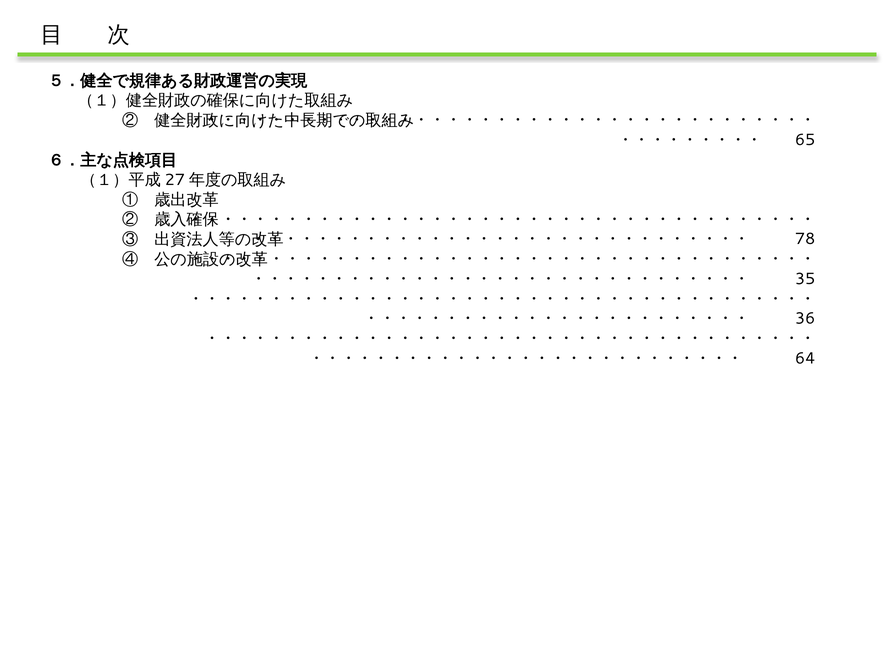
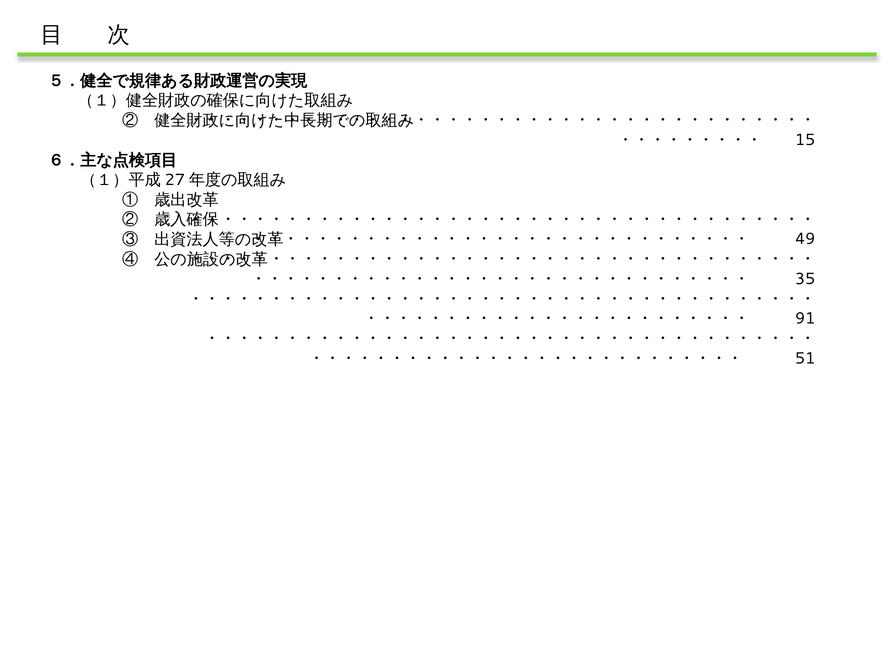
65: 65 -> 15
78: 78 -> 49
36: 36 -> 91
64: 64 -> 51
